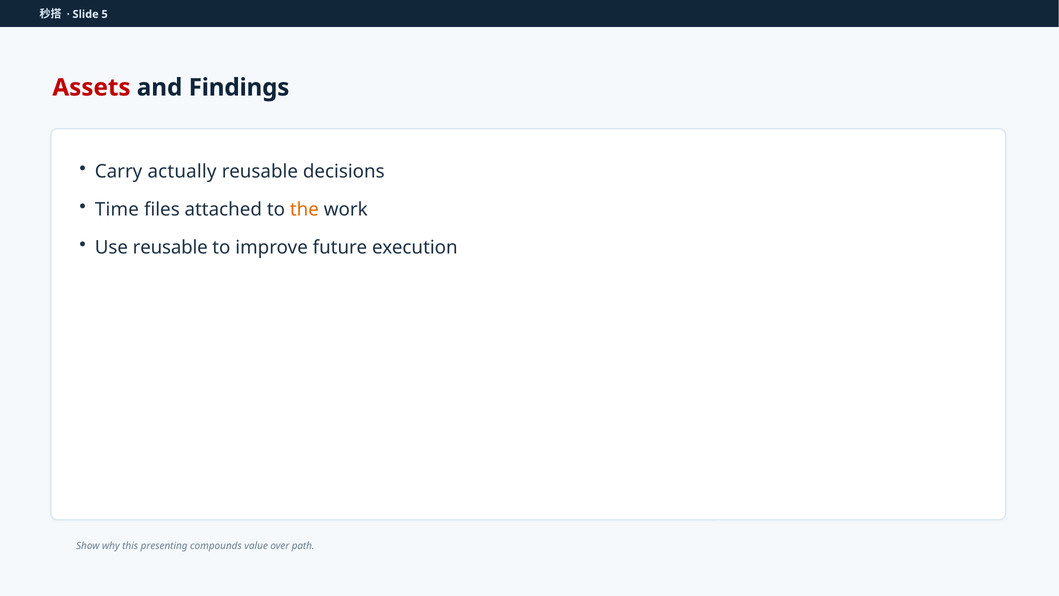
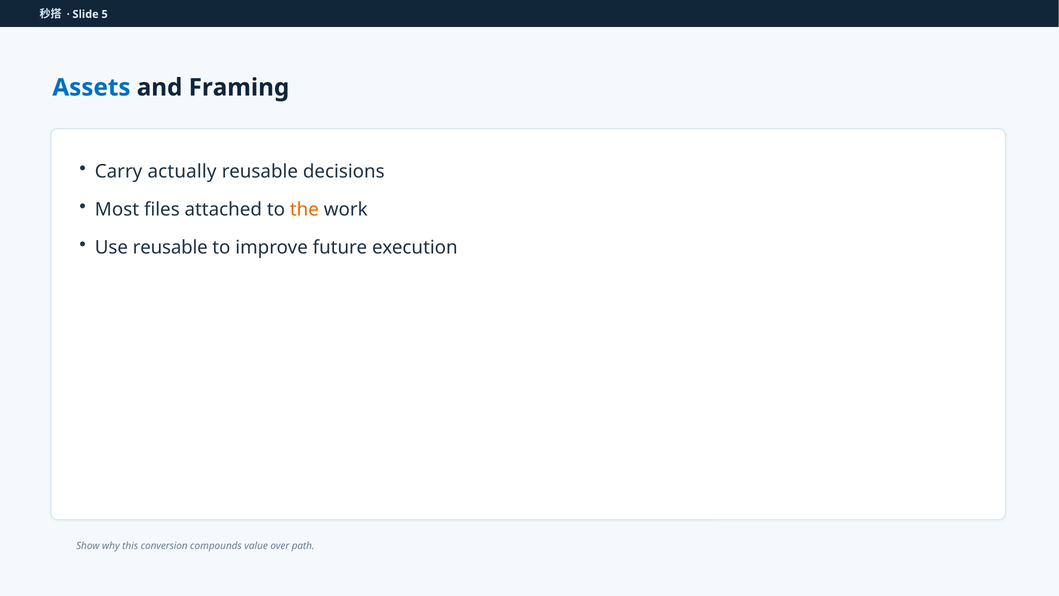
Assets colour: red -> blue
Findings: Findings -> Framing
Time: Time -> Most
presenting: presenting -> conversion
